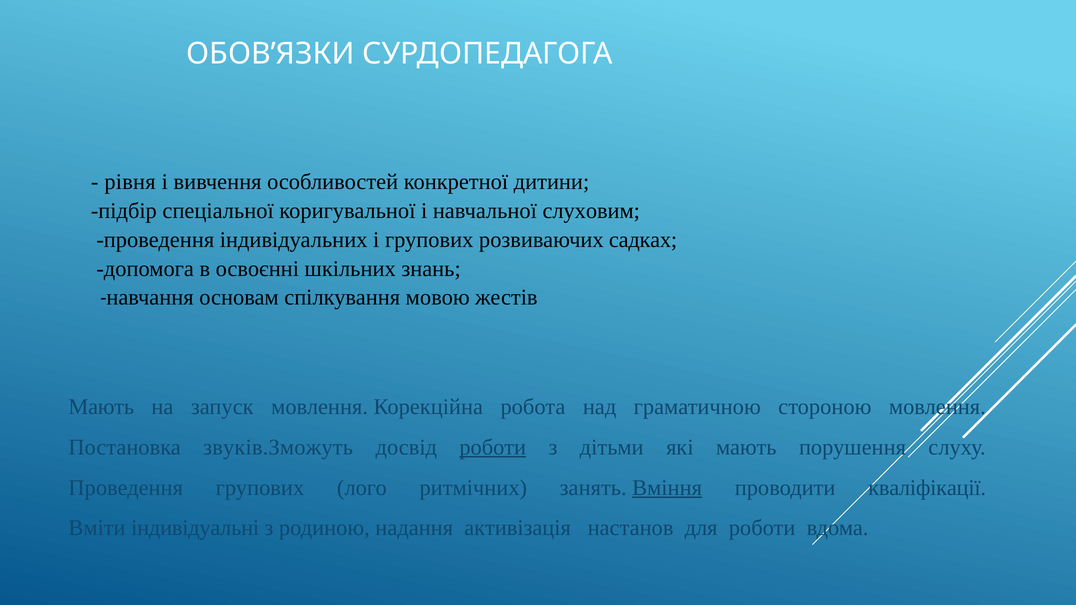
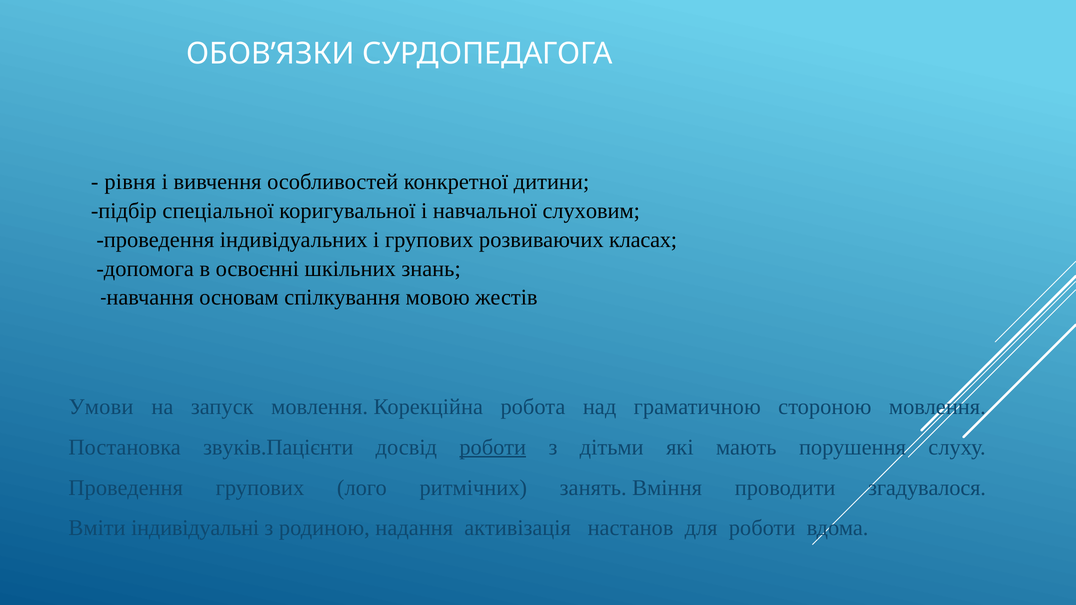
садках: садках -> класах
Мають at (101, 407): Мають -> Умови
звуків.Зможуть: звуків.Зможуть -> звуків.Пацієнти
Вміння underline: present -> none
кваліфікації: кваліфікації -> згадувалося
